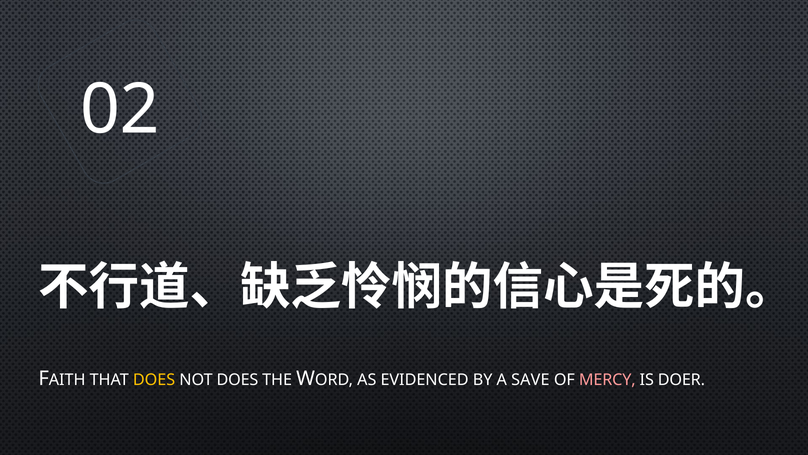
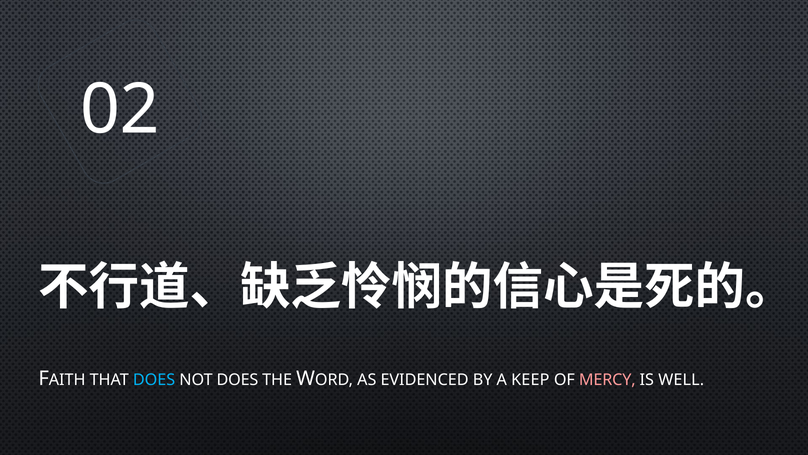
DOES at (154, 380) colour: yellow -> light blue
SAVE: SAVE -> KEEP
DOER: DOER -> WELL
